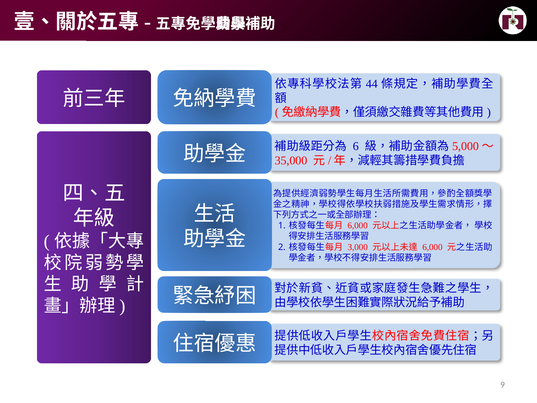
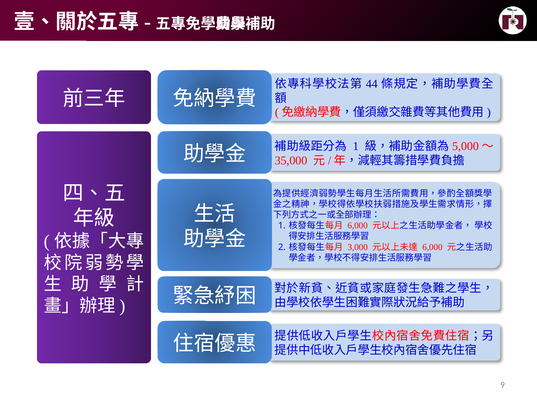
6 at (356, 146): 6 -> 1
